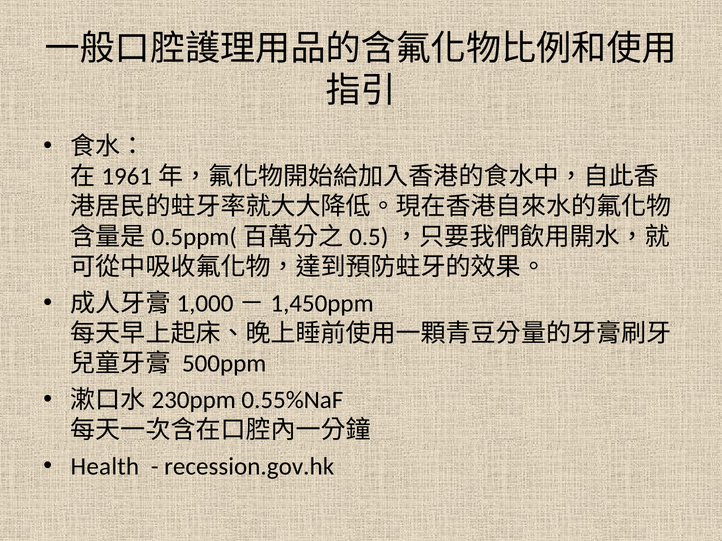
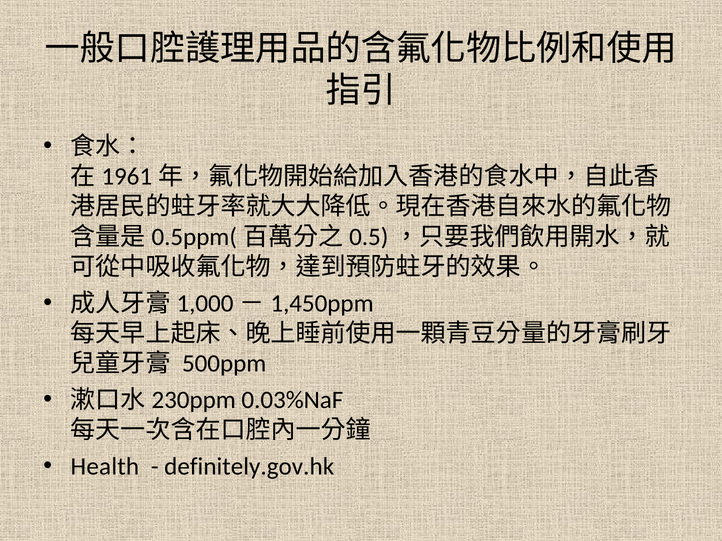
0.55%NaF: 0.55%NaF -> 0.03%NaF
recession.gov.hk: recession.gov.hk -> definitely.gov.hk
